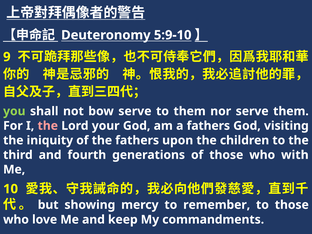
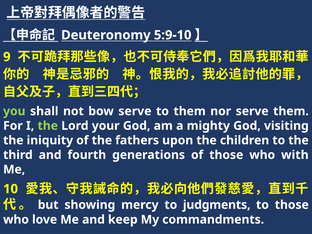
the at (48, 126) colour: pink -> light green
a fathers: fathers -> mighty
remember: remember -> judgments
